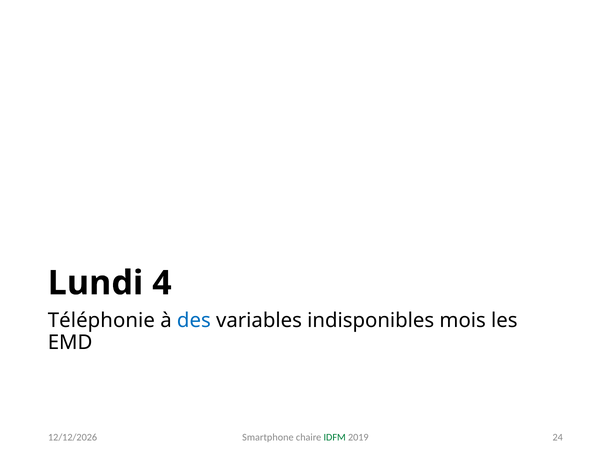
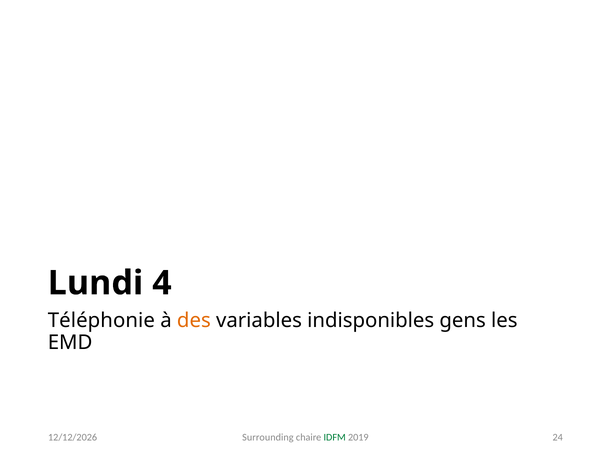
des colour: blue -> orange
mois: mois -> gens
Smartphone: Smartphone -> Surrounding
